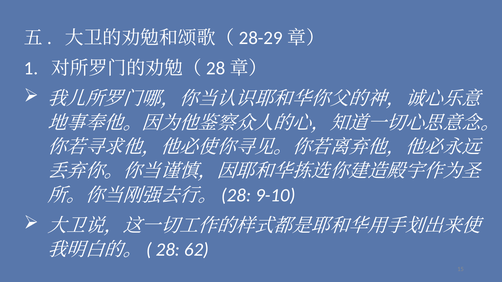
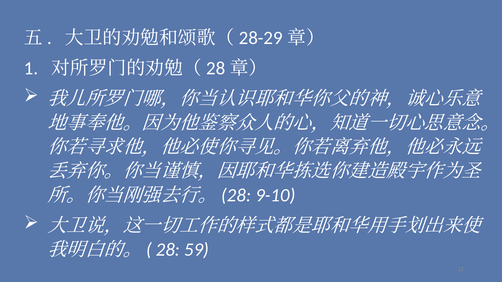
62: 62 -> 59
